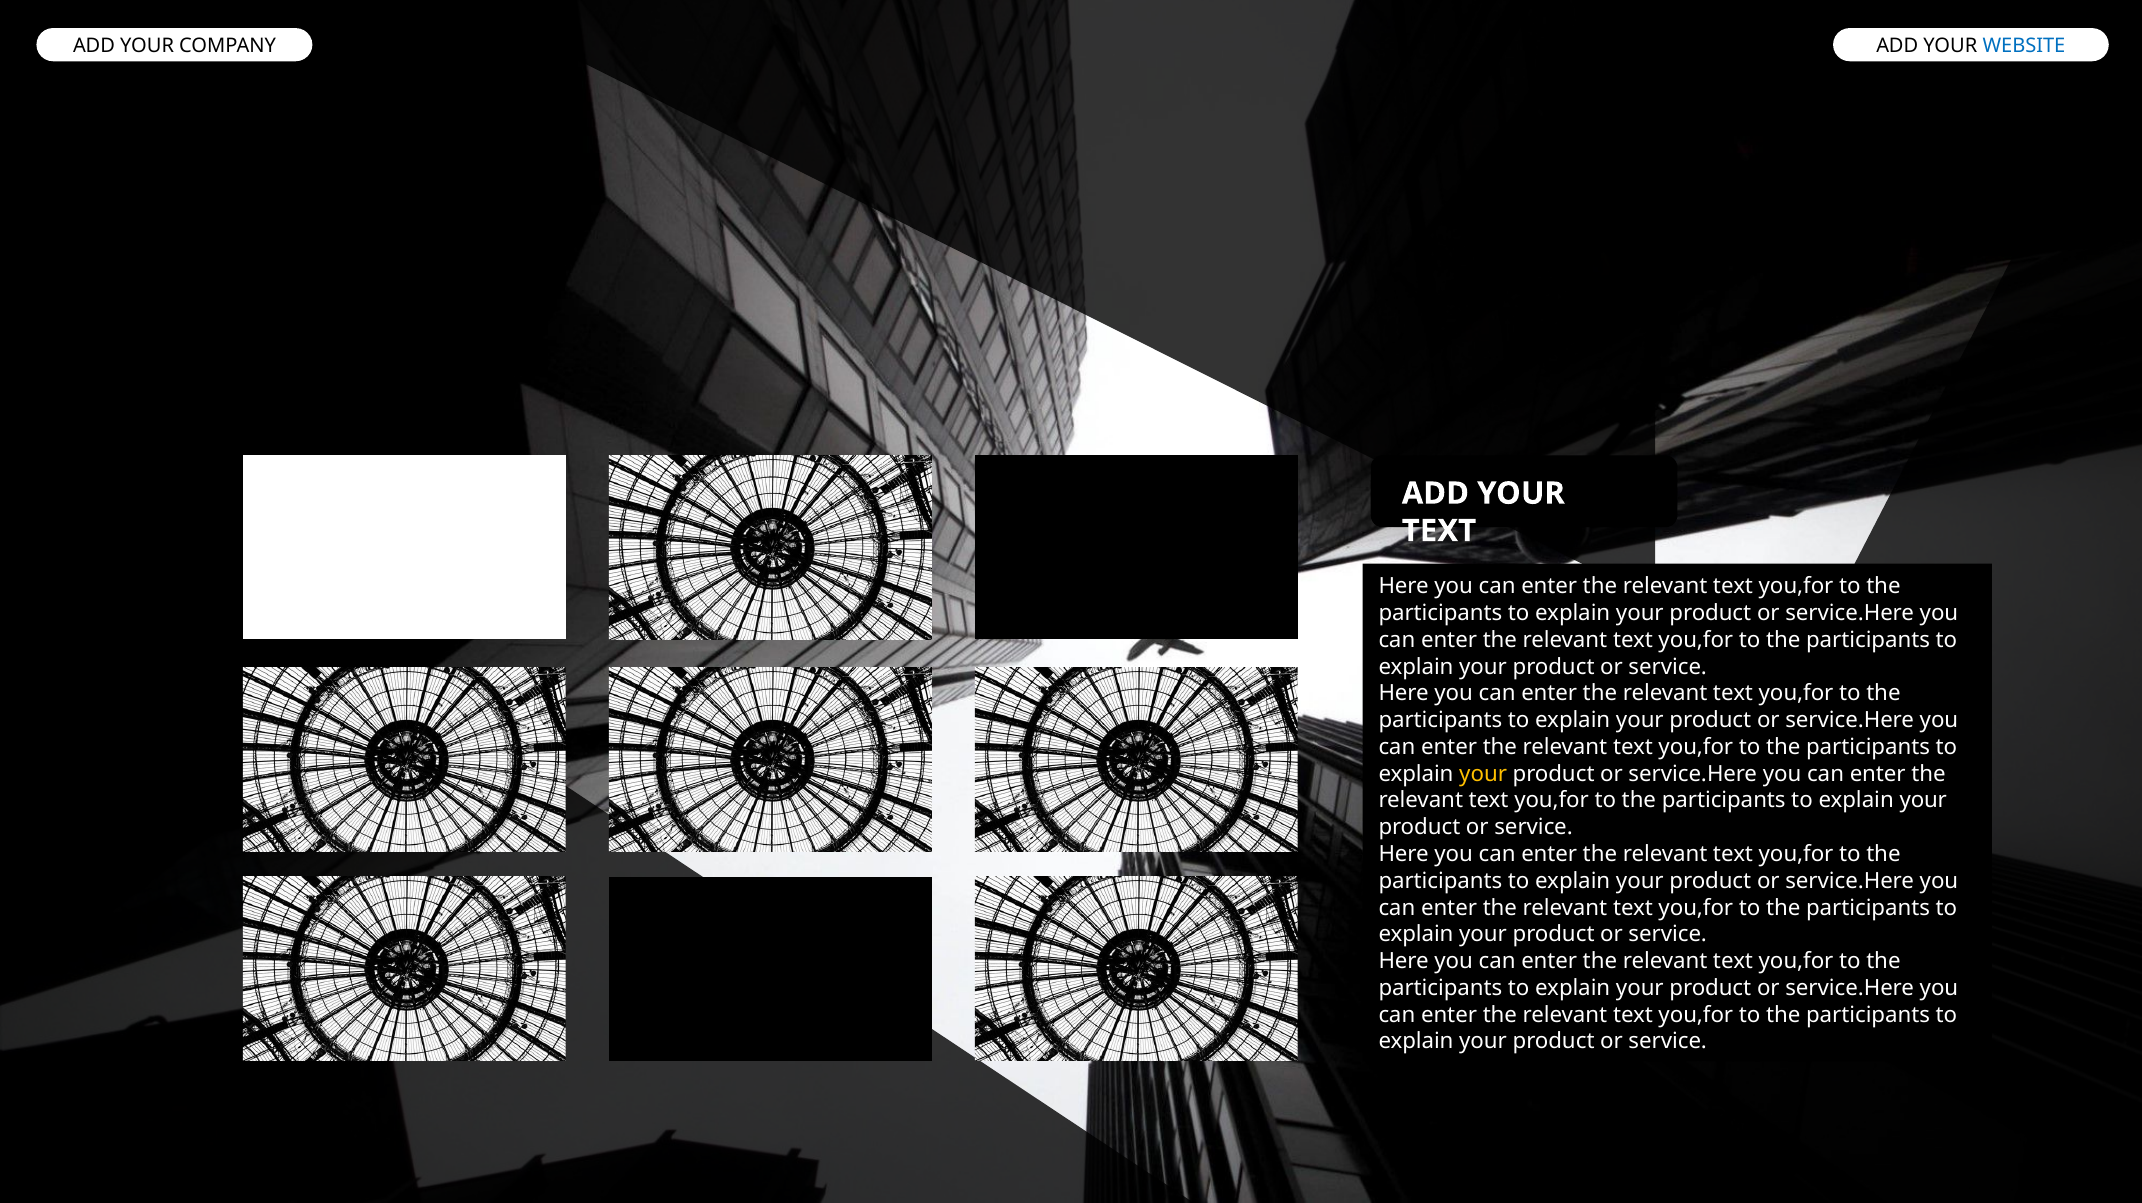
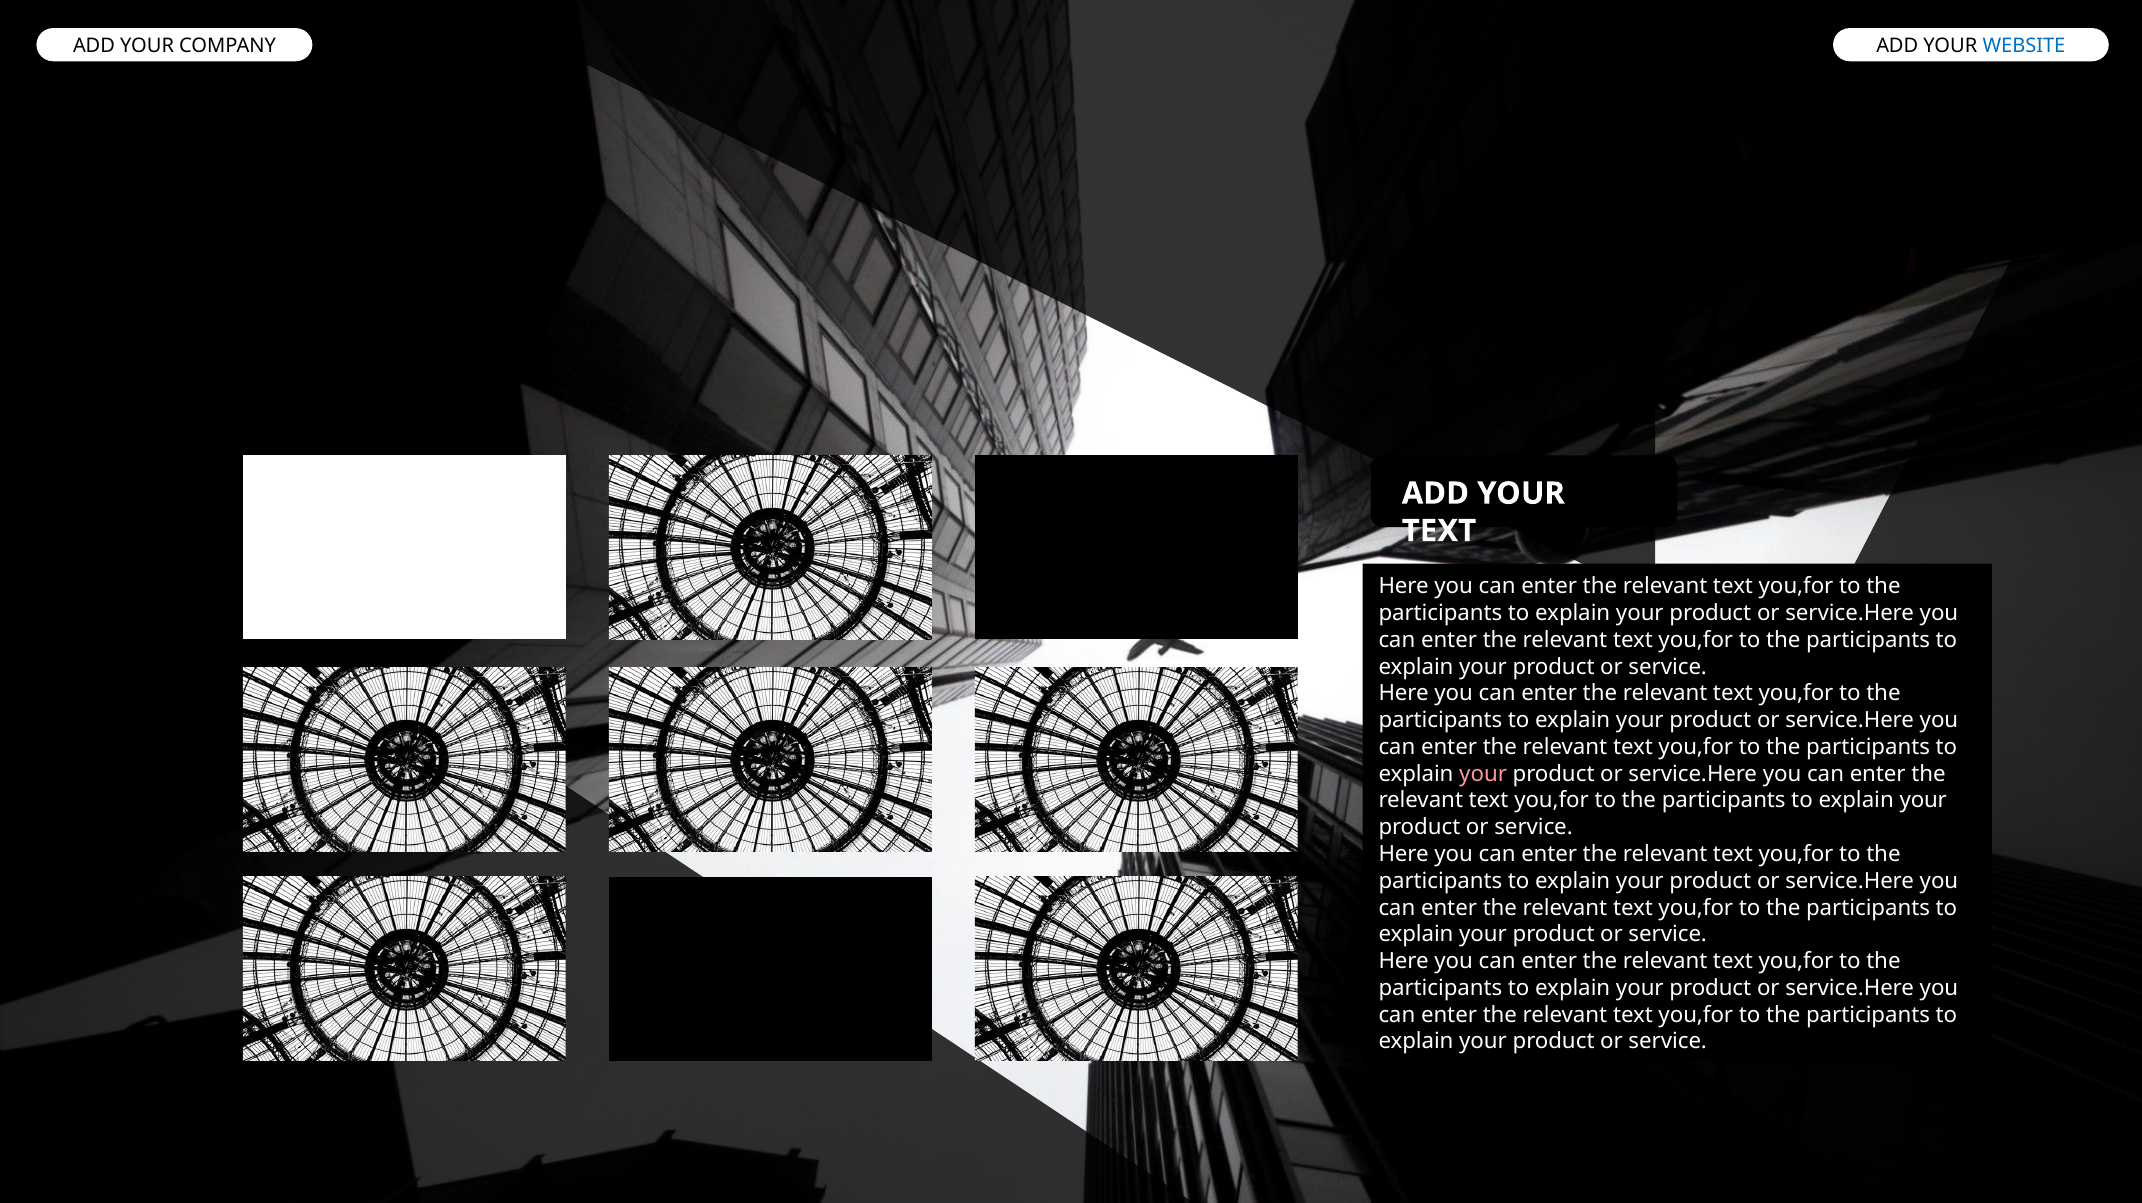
your at (1483, 774) colour: yellow -> pink
